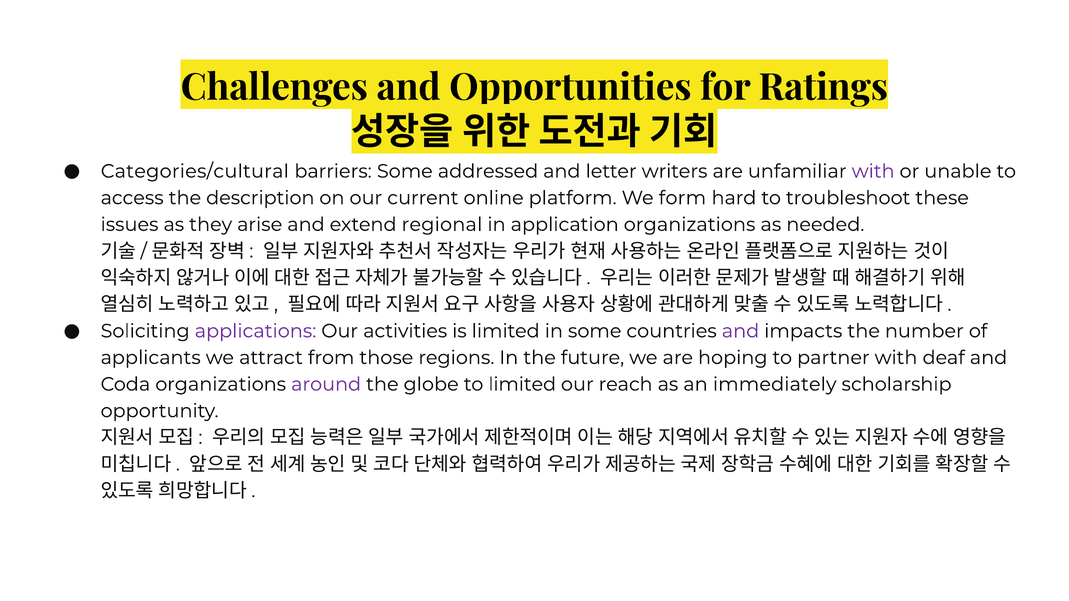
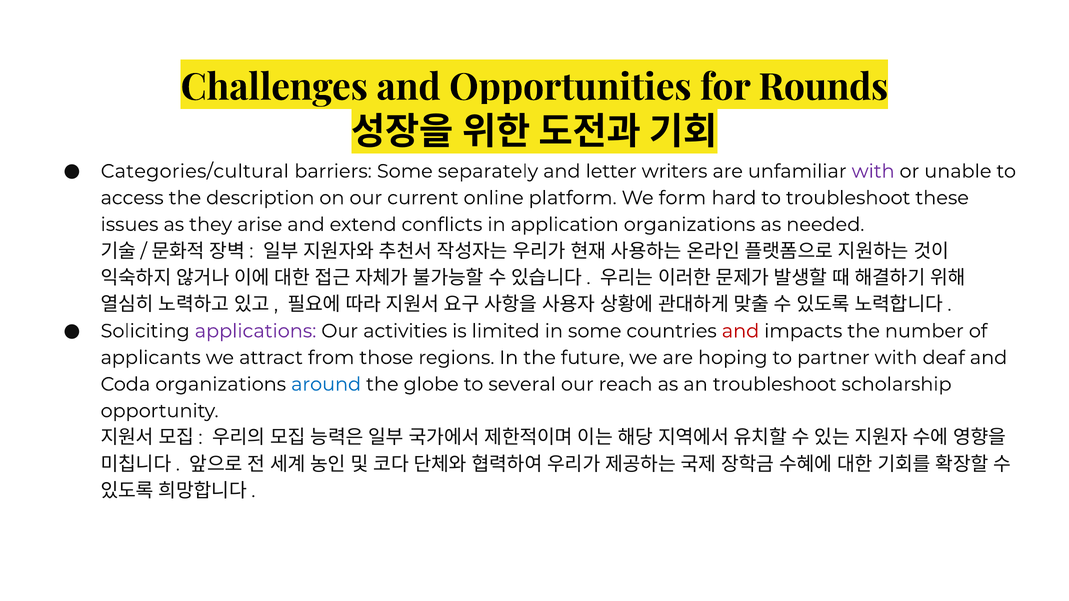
Ratings: Ratings -> Rounds
addressed: addressed -> separately
regional: regional -> conflicts
and at (741, 331) colour: purple -> red
around colour: purple -> blue
to limited: limited -> several
an immediately: immediately -> troubleshoot
